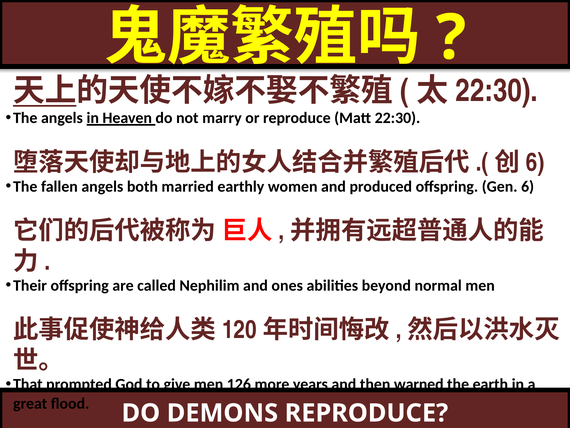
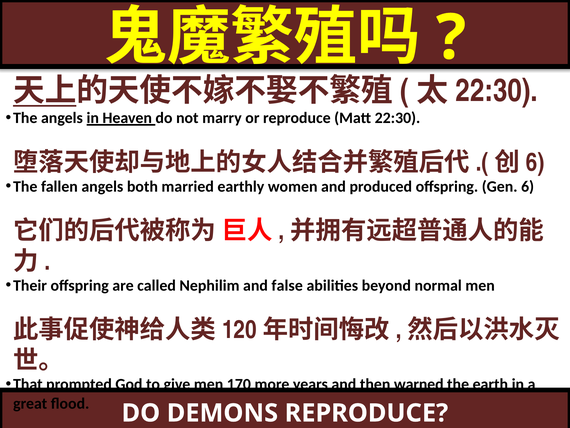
ones: ones -> false
126: 126 -> 170
